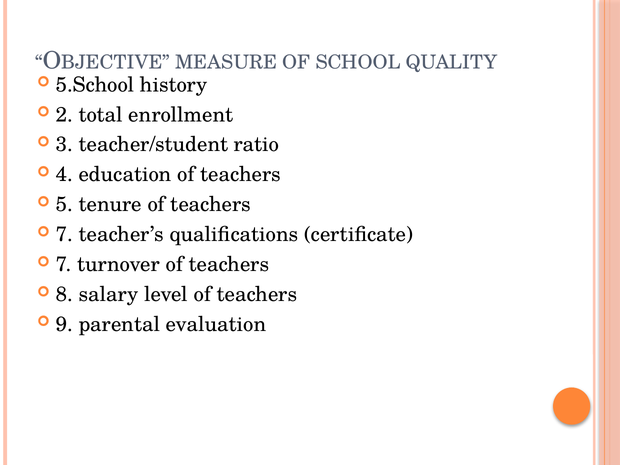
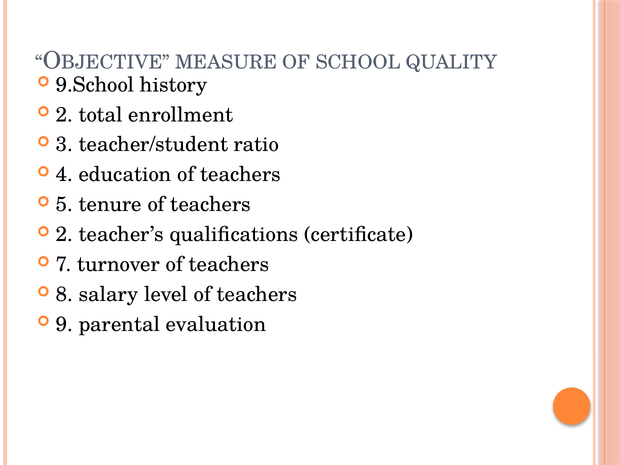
5.School: 5.School -> 9.School
7 at (64, 235): 7 -> 2
